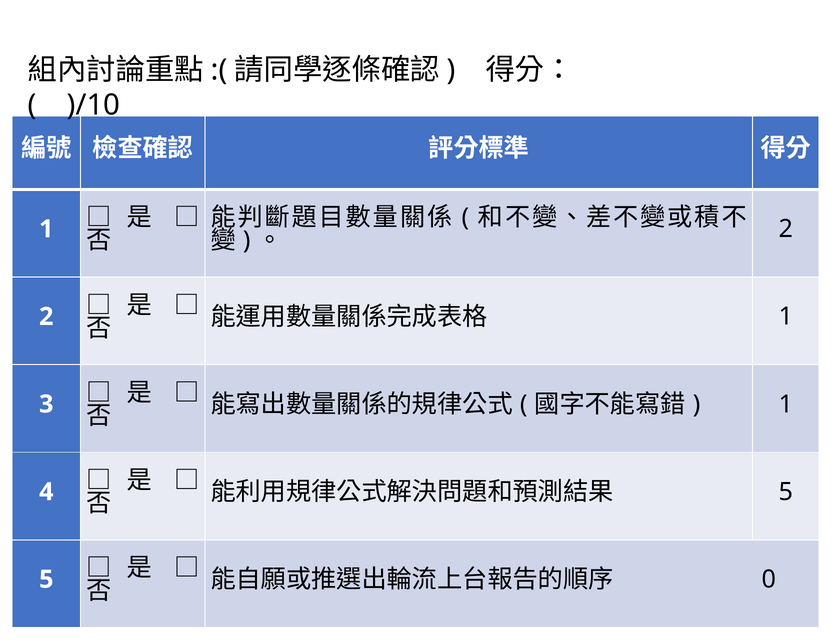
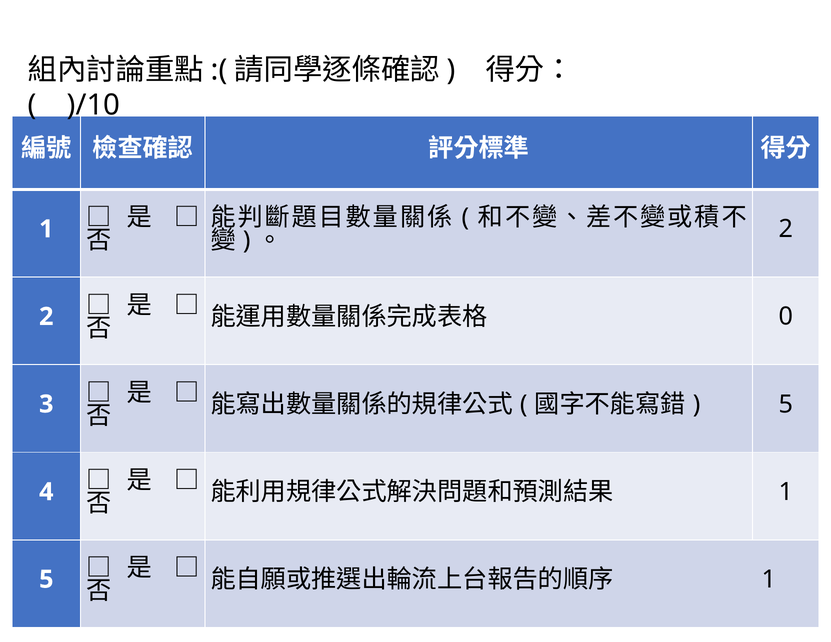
1 at (786, 317): 1 -> 0
1 at (786, 404): 1 -> 5
5 at (786, 492): 5 -> 1
0 at (769, 580): 0 -> 1
